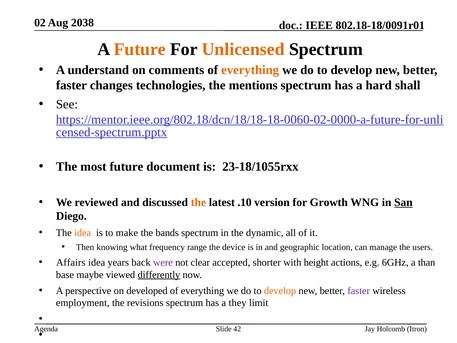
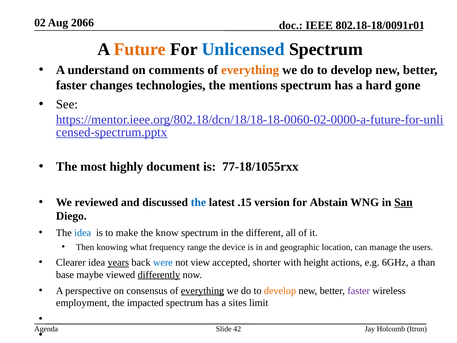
2038: 2038 -> 2066
Unlicensed colour: orange -> blue
shall: shall -> gone
most future: future -> highly
23-18/1055rxx: 23-18/1055rxx -> 77-18/1055rxx
the at (198, 202) colour: orange -> blue
.10: .10 -> .15
Growth: Growth -> Abstain
idea at (83, 233) colour: orange -> blue
bands: bands -> know
dynamic: dynamic -> different
Affairs: Affairs -> Clearer
years underline: none -> present
were colour: purple -> blue
clear: clear -> view
developed: developed -> consensus
everything at (203, 291) underline: none -> present
revisions: revisions -> impacted
they: they -> sites
